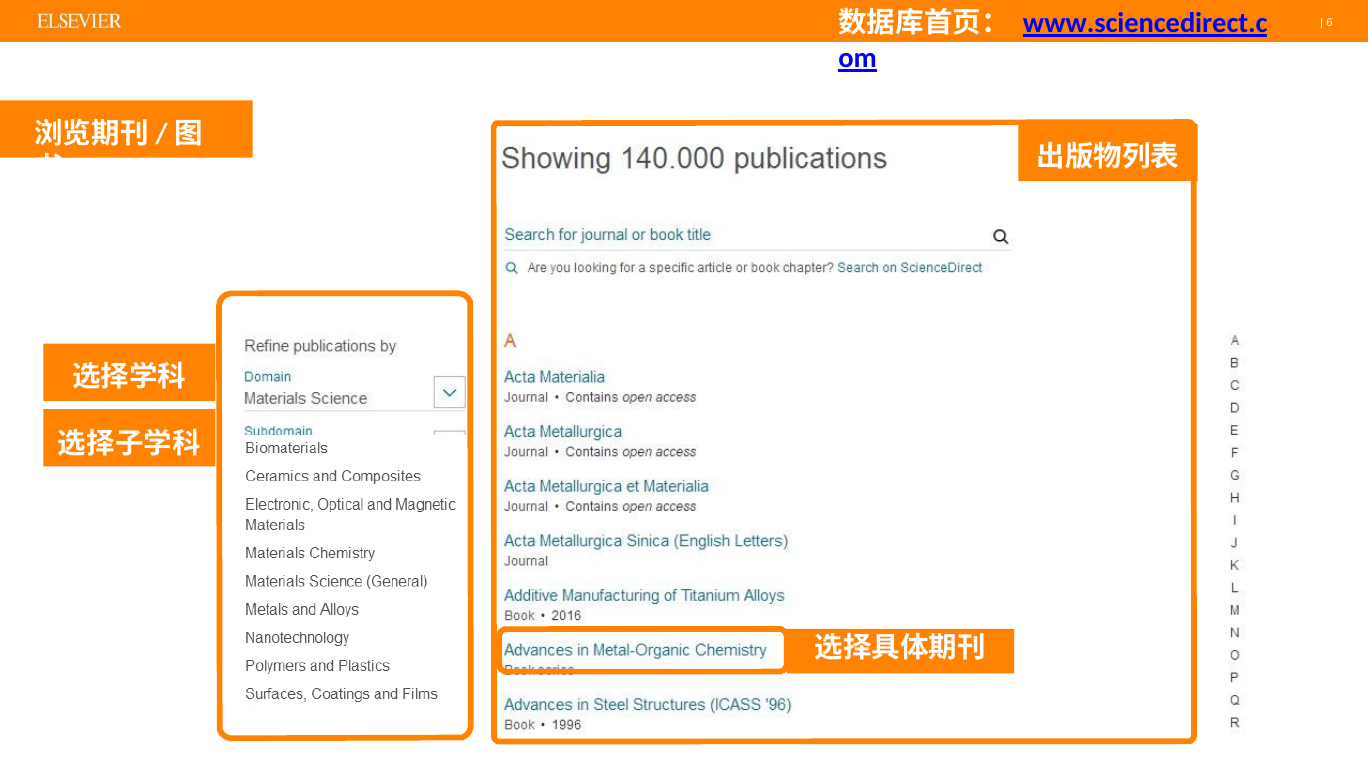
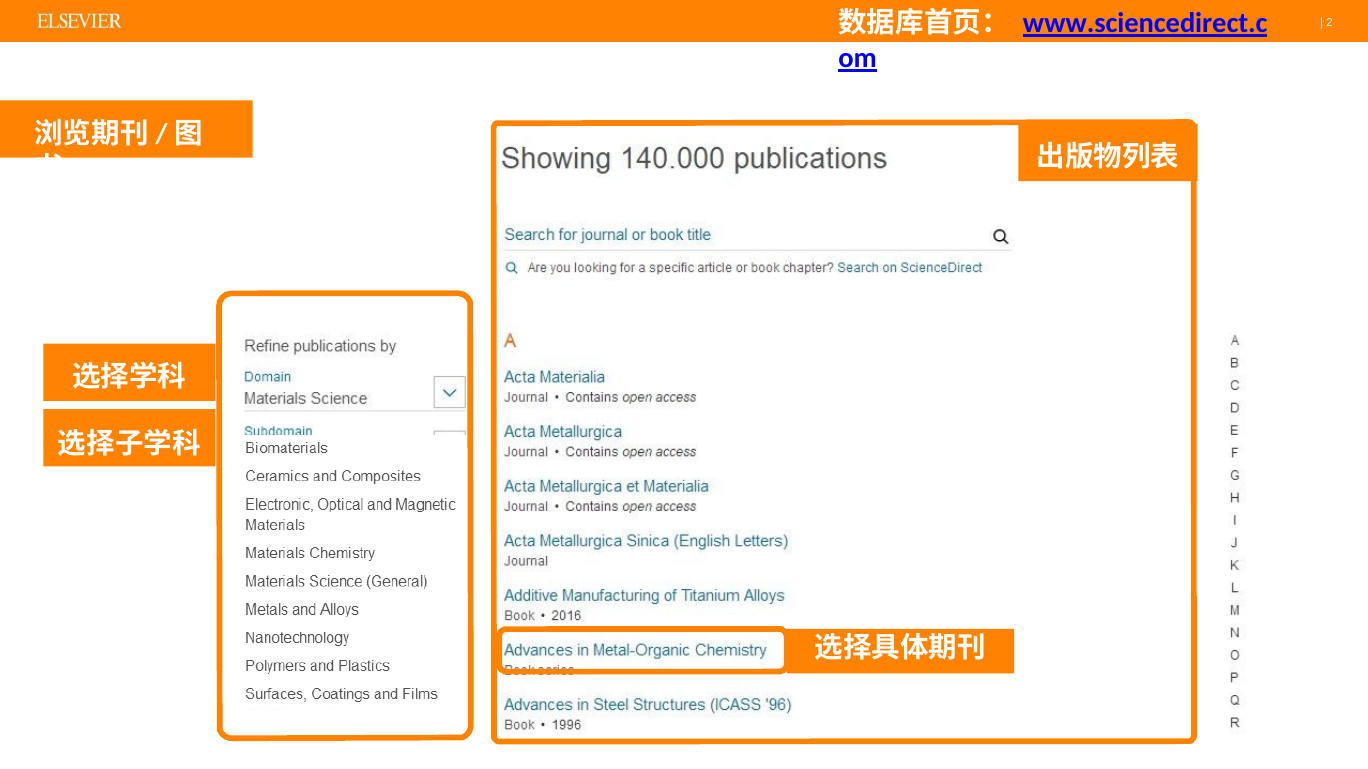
6: 6 -> 2
